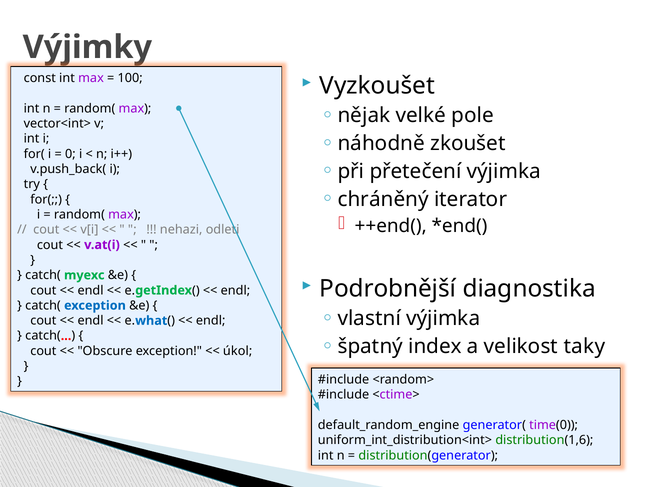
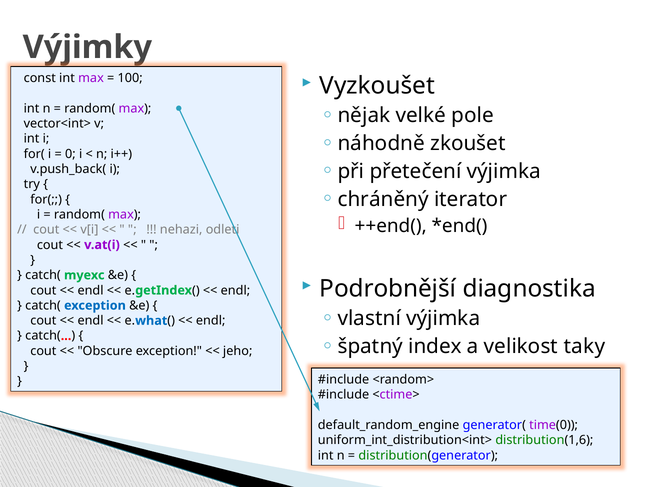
úkol: úkol -> jeho
